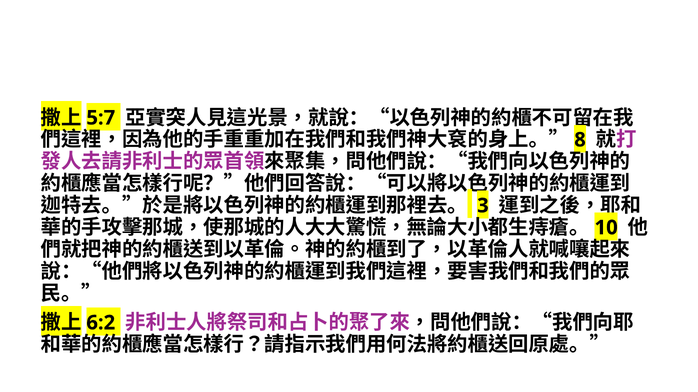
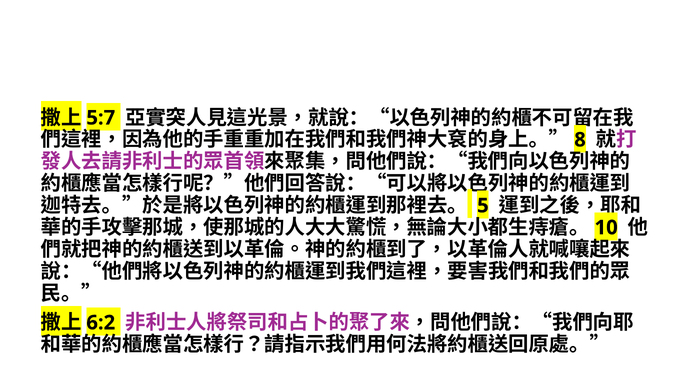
3: 3 -> 5
